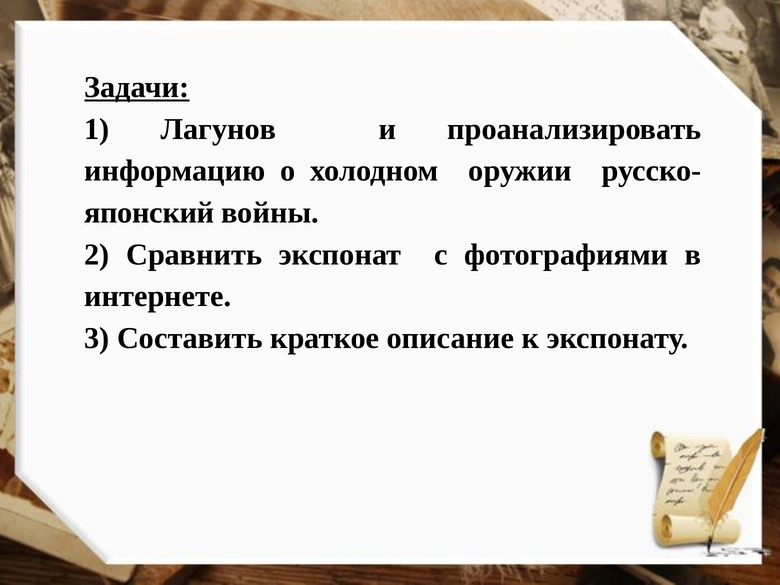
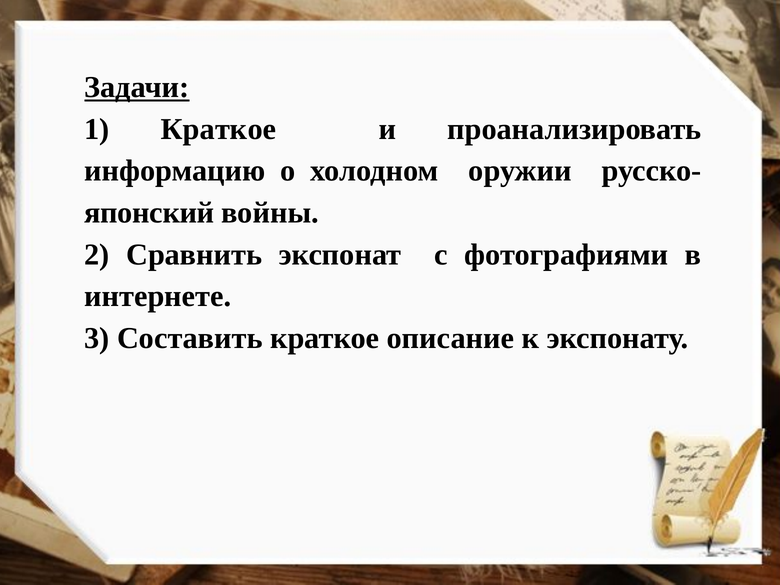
1 Лагунов: Лагунов -> Краткое
